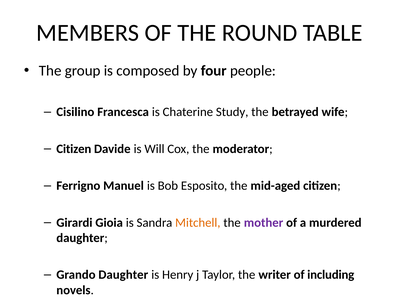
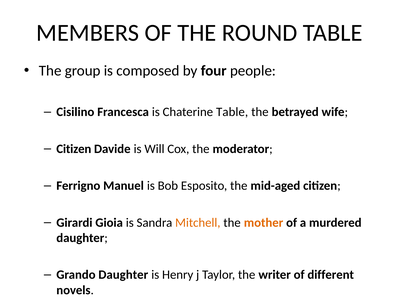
Chaterine Study: Study -> Table
mother colour: purple -> orange
including: including -> different
